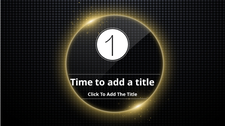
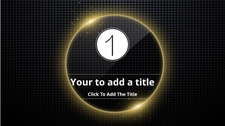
Time: Time -> Your
